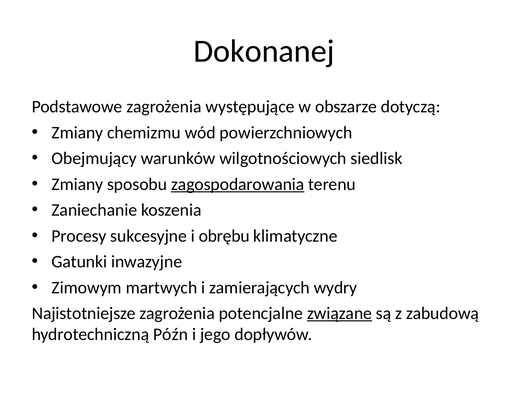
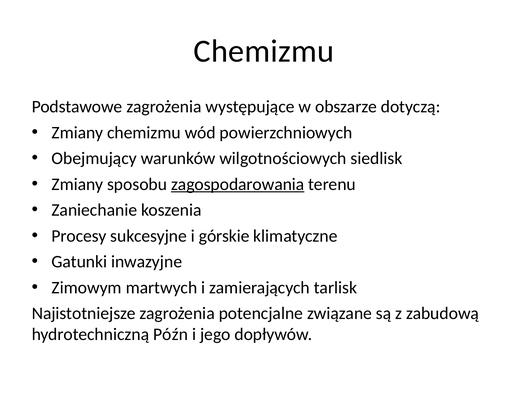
Dokonanej at (264, 51): Dokonanej -> Chemizmu
obrębu: obrębu -> górskie
wydry: wydry -> tarlisk
związane underline: present -> none
